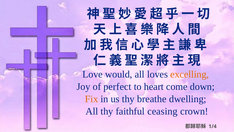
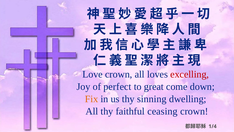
Love would: would -> crown
excelling colour: orange -> red
heart: heart -> great
breathe: breathe -> sinning
